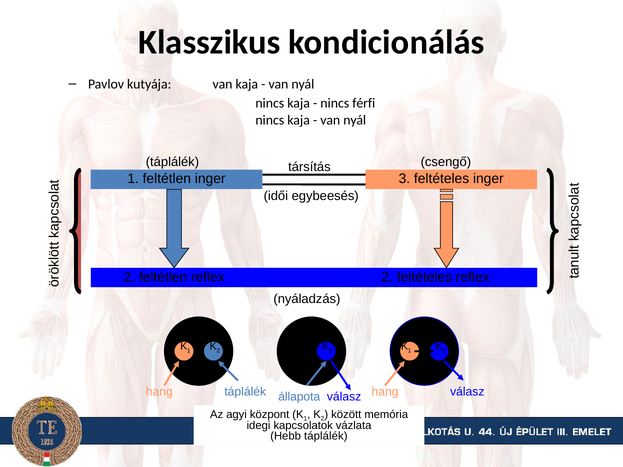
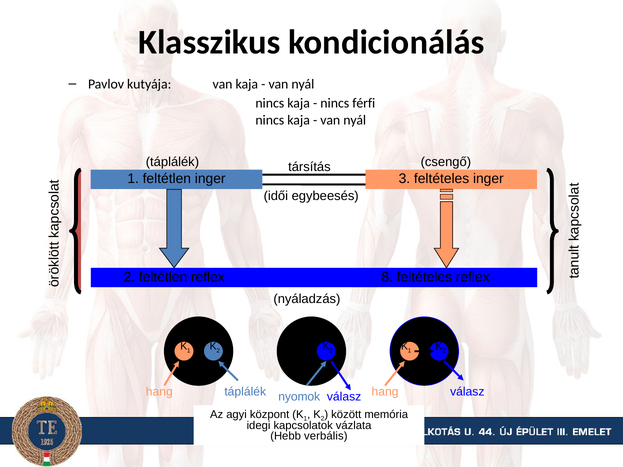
reflex 2: 2 -> 8
állapota: állapota -> nyomok
Hebb táplálék: táplálék -> verbális
